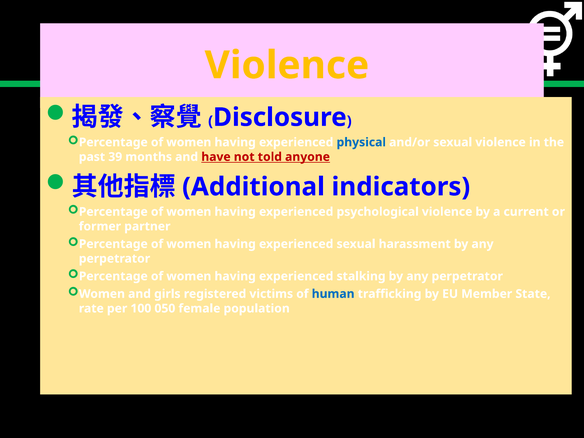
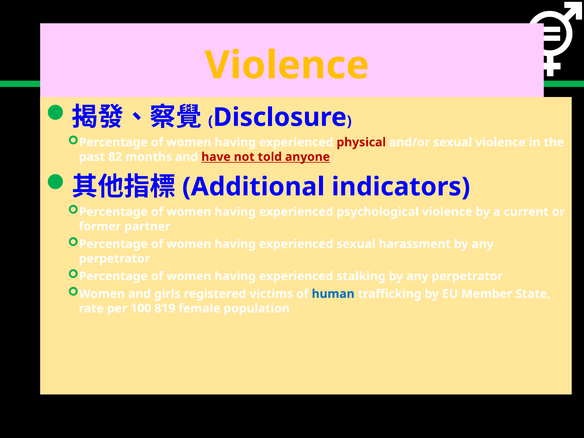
physical colour: blue -> red
39: 39 -> 82
050: 050 -> 819
